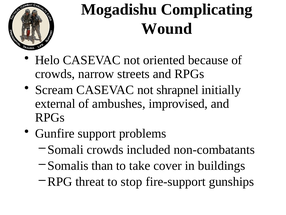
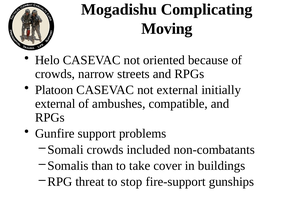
Wound: Wound -> Moving
Scream: Scream -> Platoon
not shrapnel: shrapnel -> external
improvised: improvised -> compatible
